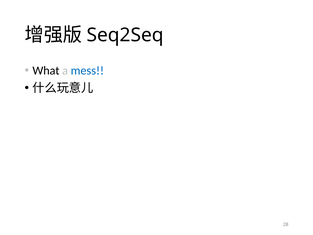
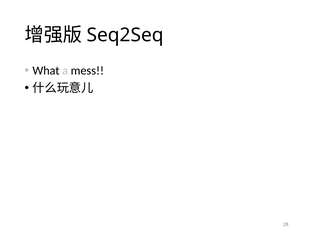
mess colour: blue -> black
